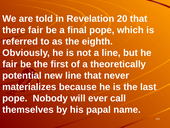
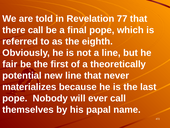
20: 20 -> 77
there fair: fair -> call
